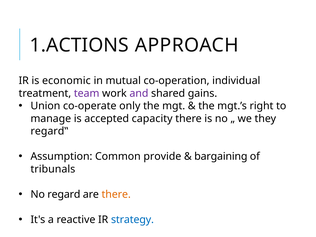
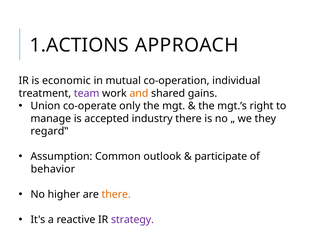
and colour: purple -> orange
capacity: capacity -> industry
provide: provide -> outlook
bargaining: bargaining -> participate
tribunals: tribunals -> behavior
regard: regard -> higher
strategy colour: blue -> purple
